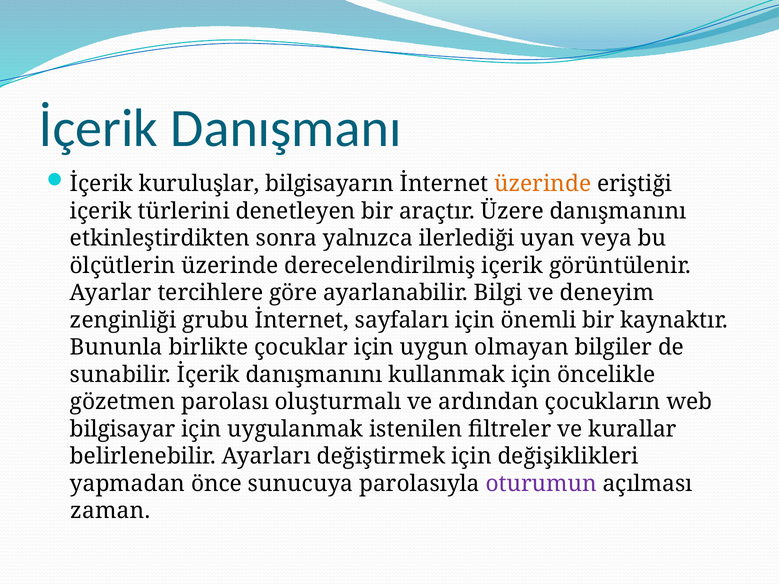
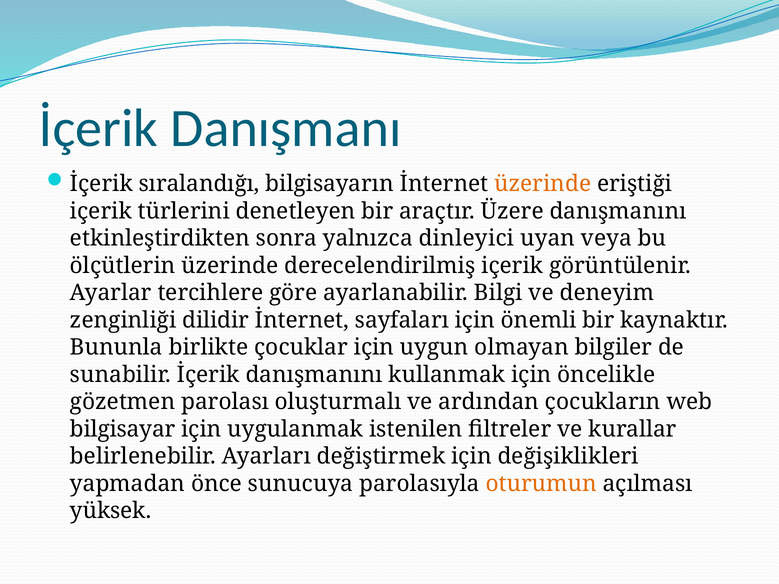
kuruluşlar: kuruluşlar -> sıralandığı
ilerlediği: ilerlediği -> dinleyici
grubu: grubu -> dilidir
oturumun colour: purple -> orange
zaman: zaman -> yüksek
